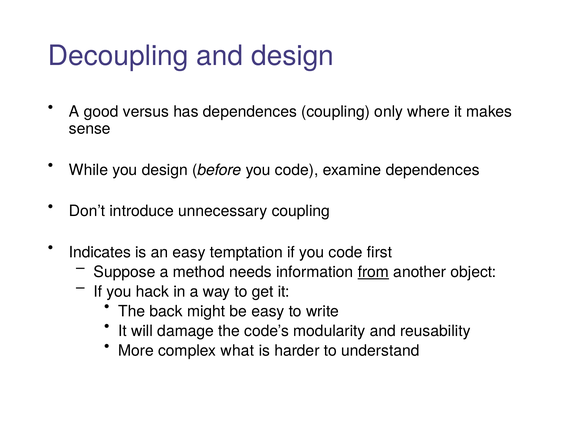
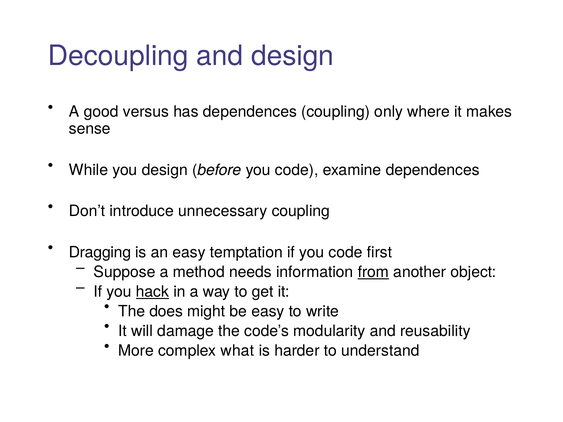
Indicates: Indicates -> Dragging
hack underline: none -> present
back: back -> does
